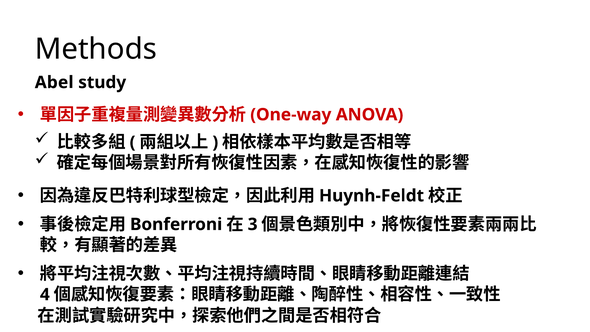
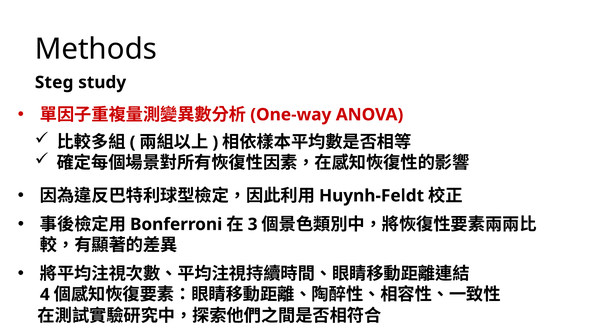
Abel: Abel -> Steg
